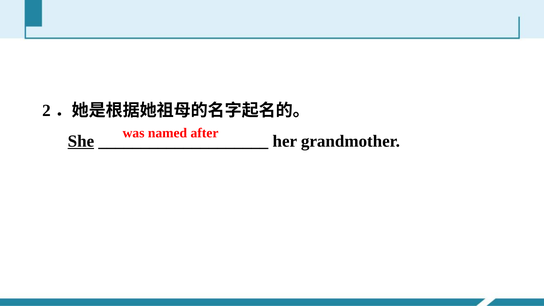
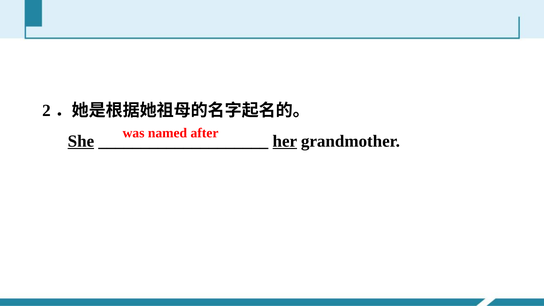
her underline: none -> present
